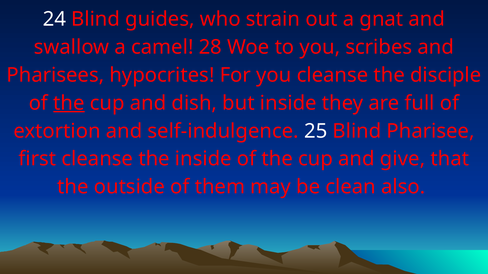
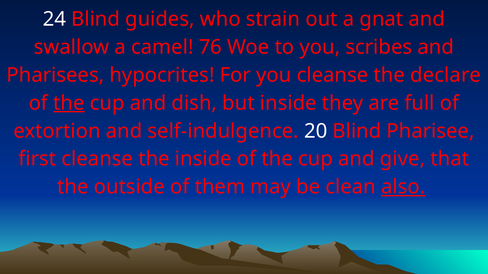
28: 28 -> 76
disciple: disciple -> declare
25: 25 -> 20
also underline: none -> present
